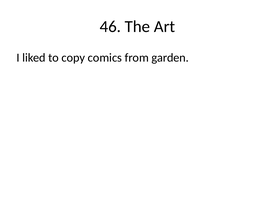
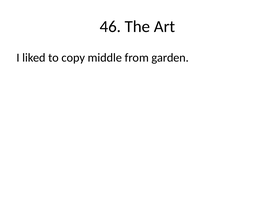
comics: comics -> middle
